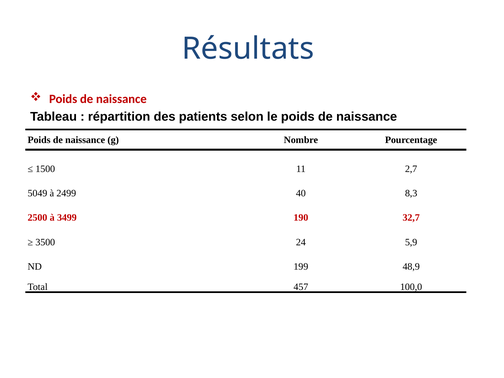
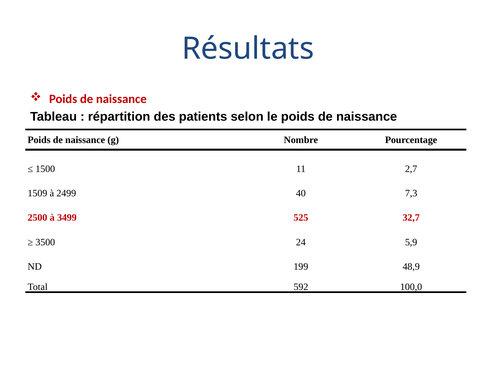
5049: 5049 -> 1509
8,3: 8,3 -> 7,3
190: 190 -> 525
457: 457 -> 592
